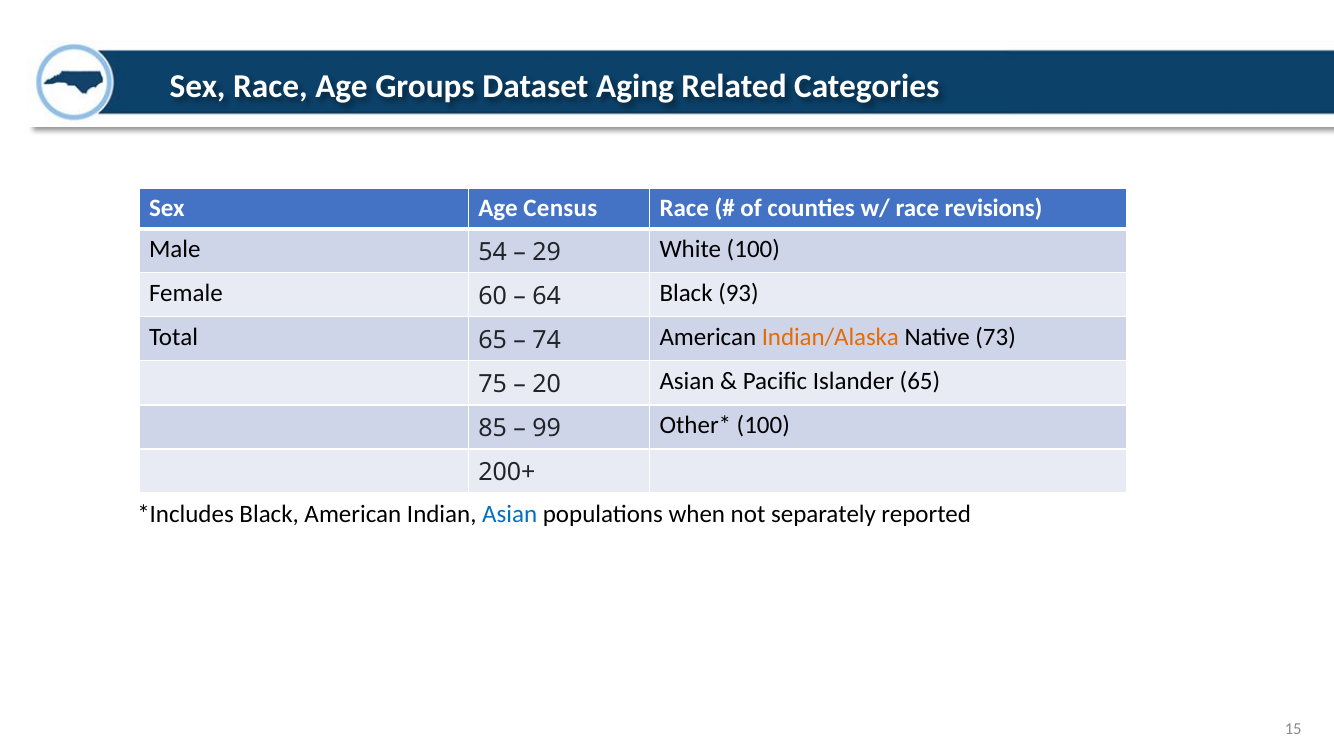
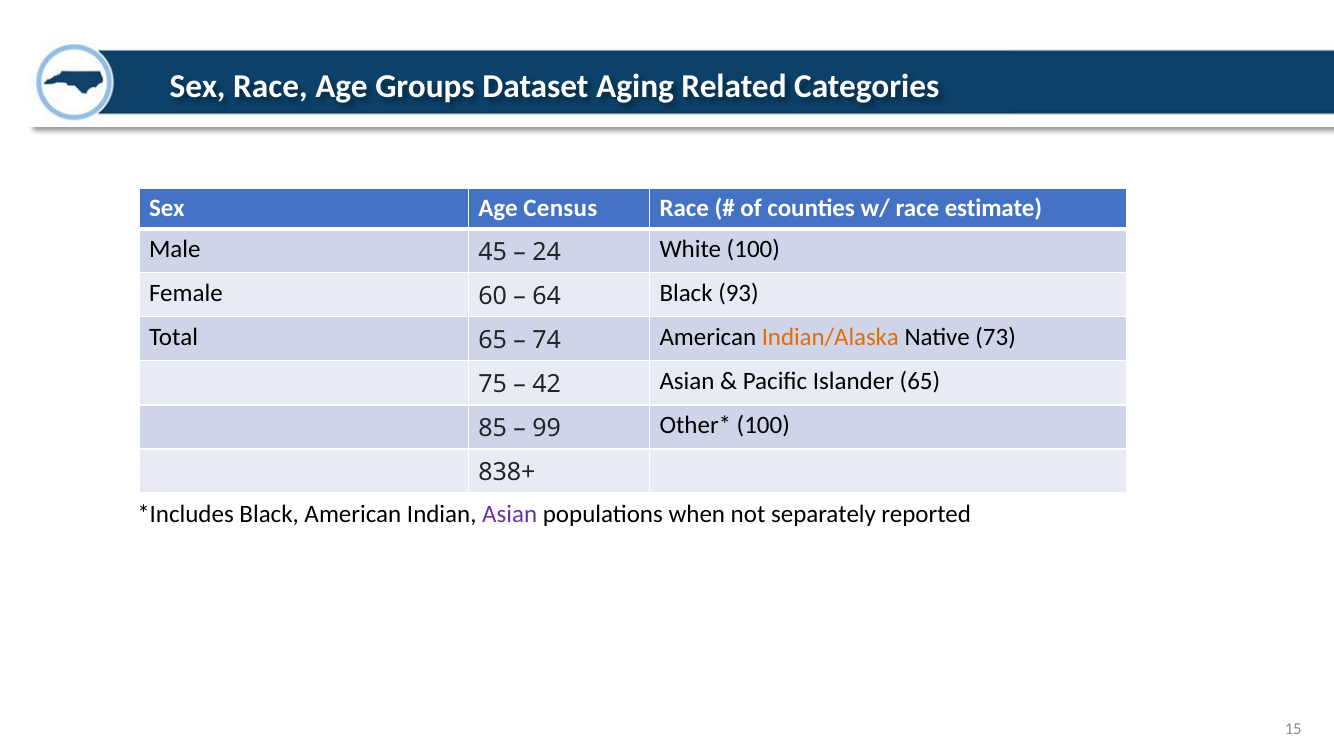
revisions: revisions -> estimate
54: 54 -> 45
29: 29 -> 24
20: 20 -> 42
200+: 200+ -> 838+
Asian at (510, 515) colour: blue -> purple
